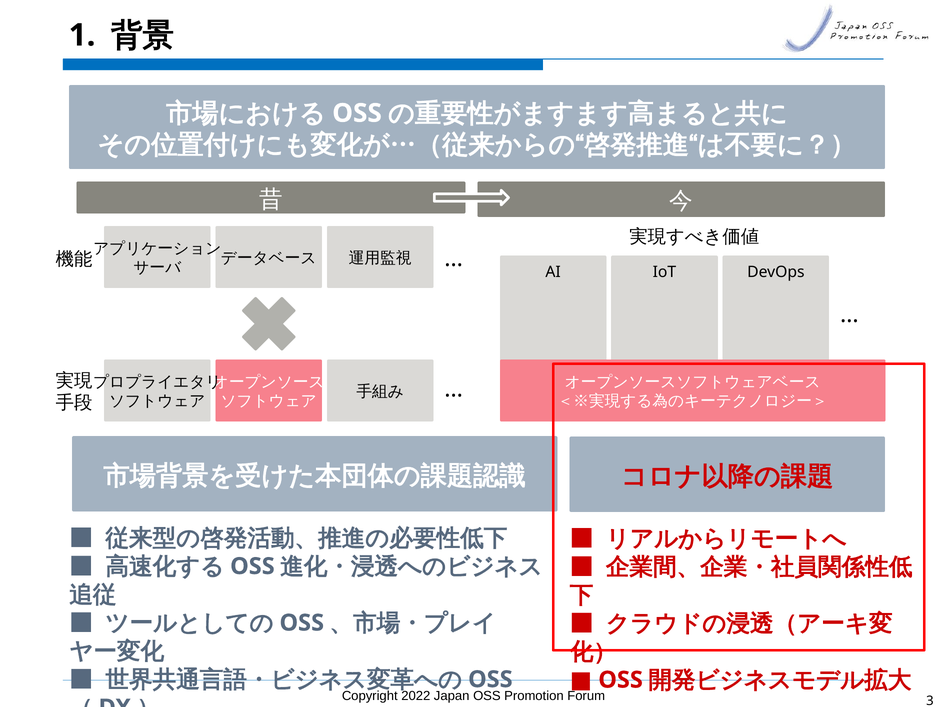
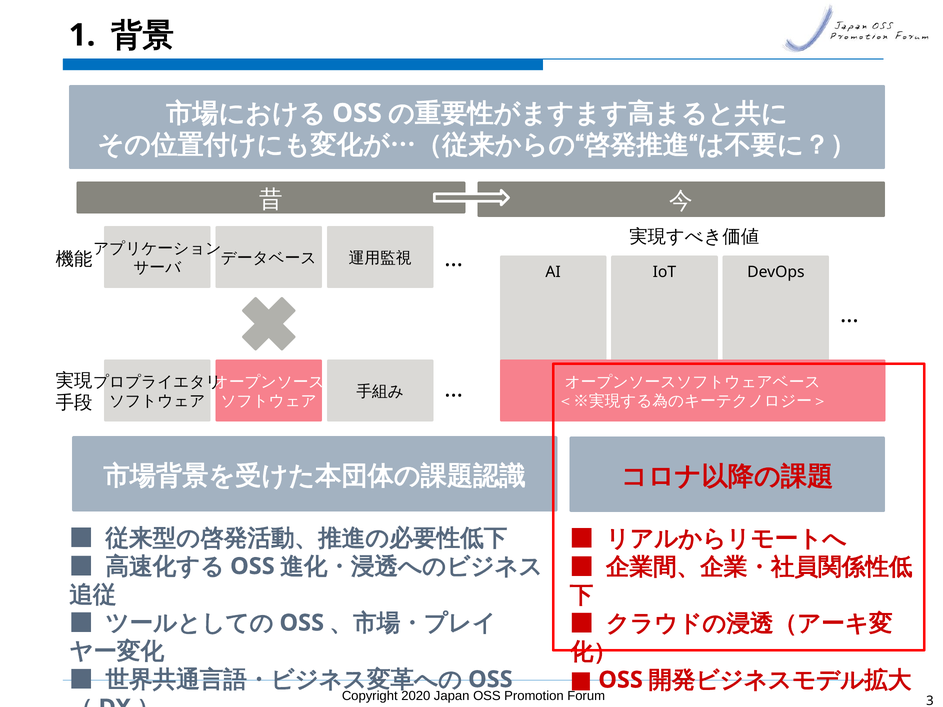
2022: 2022 -> 2020
